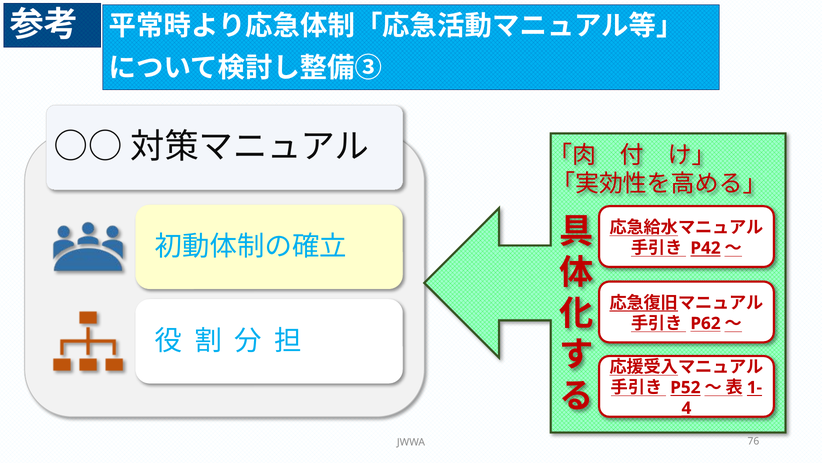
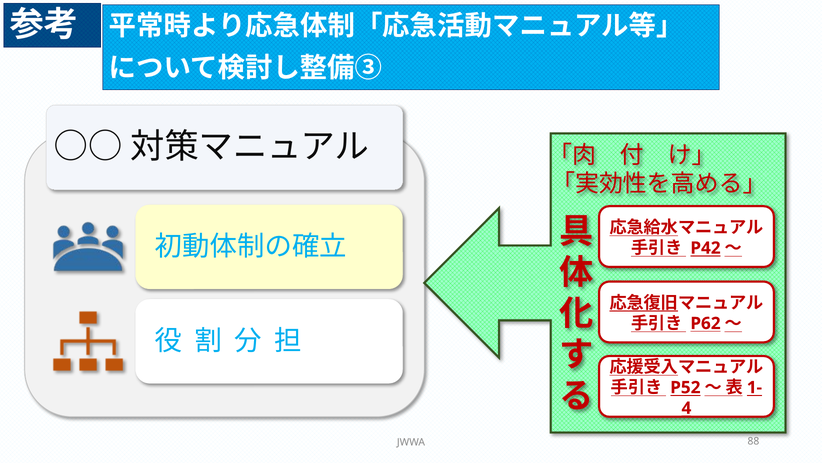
76: 76 -> 88
